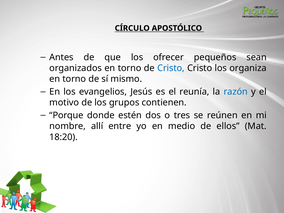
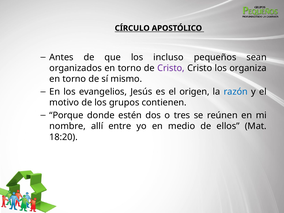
ofrecer: ofrecer -> incluso
Cristo at (171, 68) colour: blue -> purple
reunía: reunía -> origen
